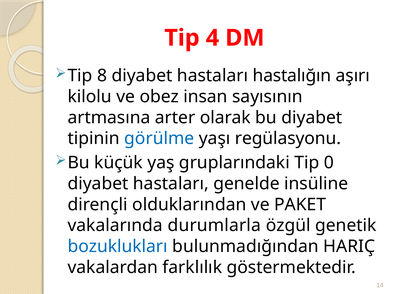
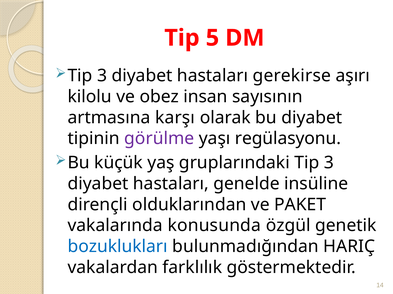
4: 4 -> 5
8 at (102, 76): 8 -> 3
hastalığın: hastalığın -> gerekirse
arter: arter -> karşı
görülme colour: blue -> purple
gruplarındaki Tip 0: 0 -> 3
durumlarla: durumlarla -> konusunda
